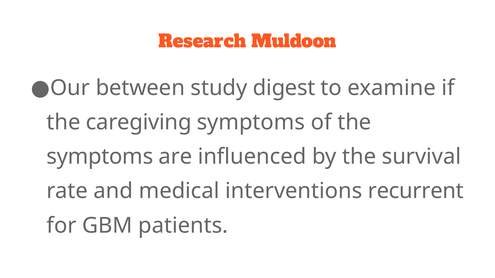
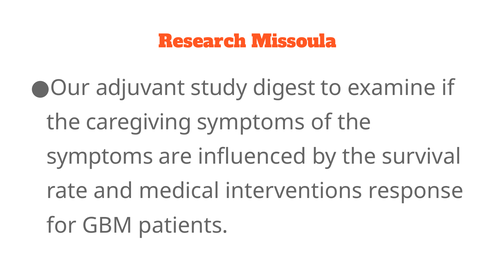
Muldoon: Muldoon -> Missoula
between: between -> adjuvant
recurrent: recurrent -> response
